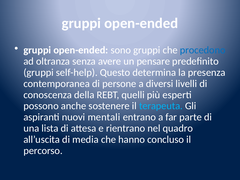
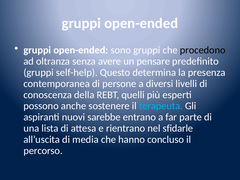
procedono colour: blue -> black
mentali: mentali -> sarebbe
quadro: quadro -> sfidarle
